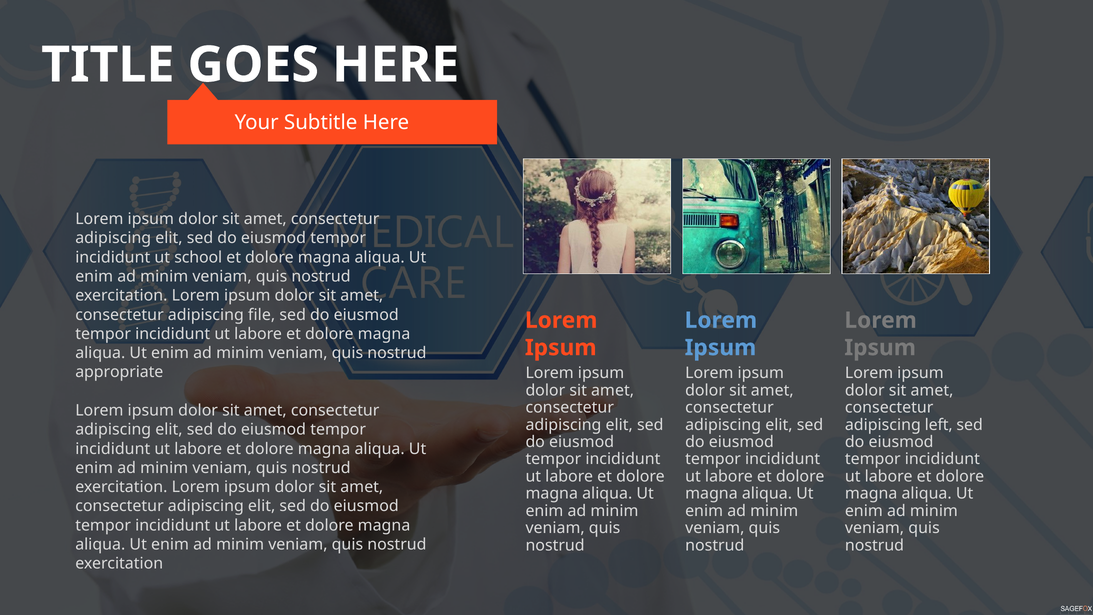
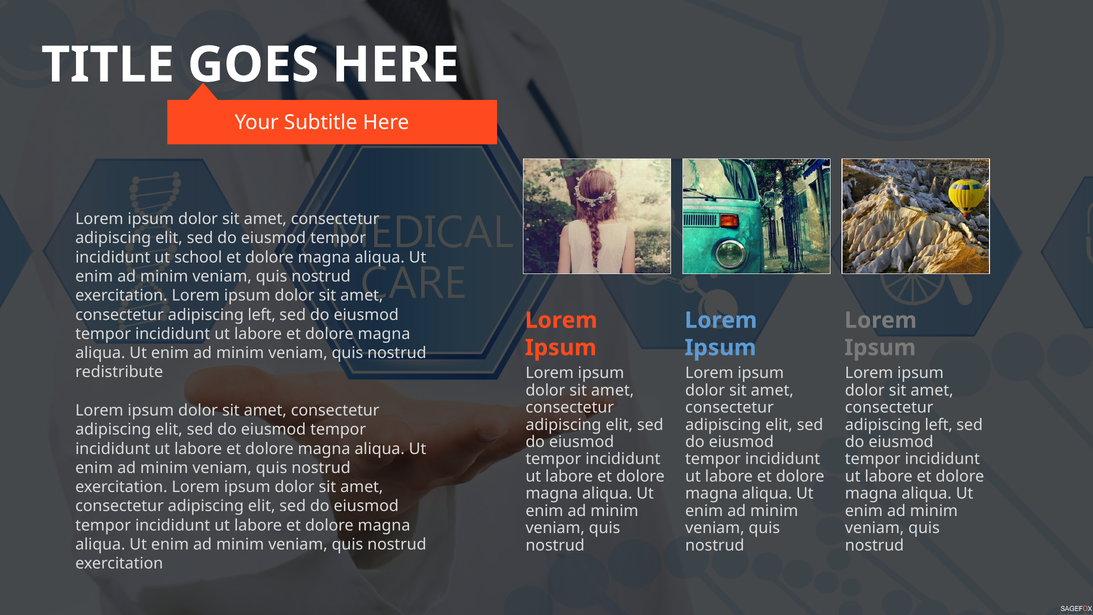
file at (262, 315): file -> left
appropriate: appropriate -> redistribute
